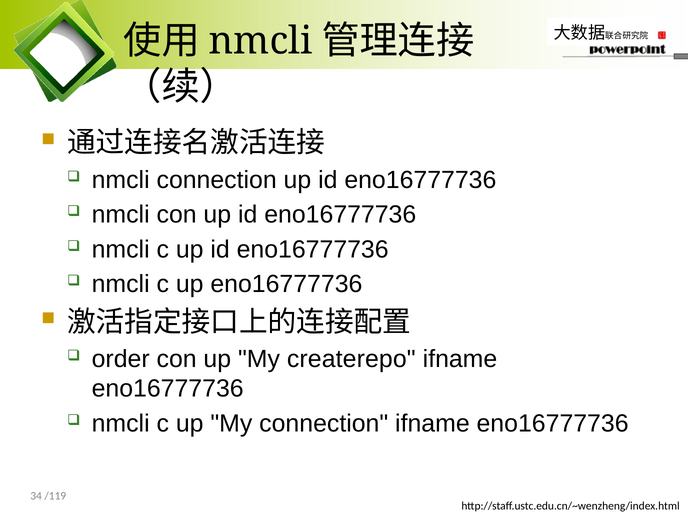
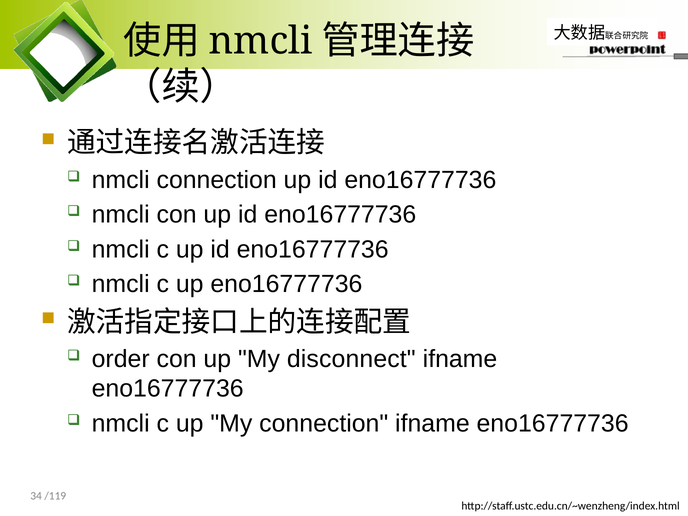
createrepo: createrepo -> disconnect
